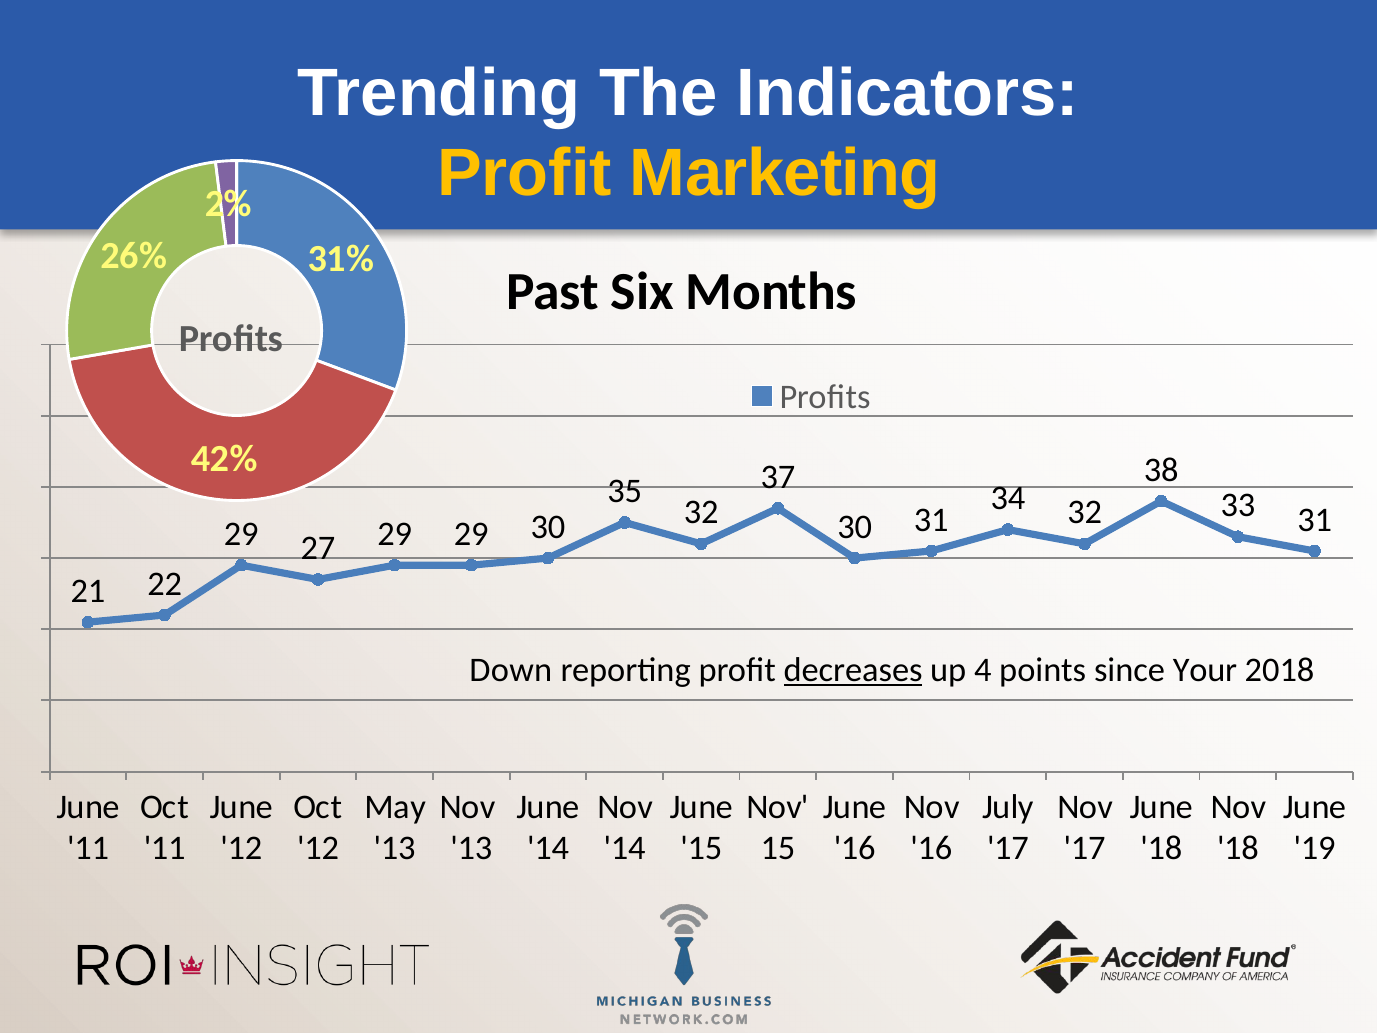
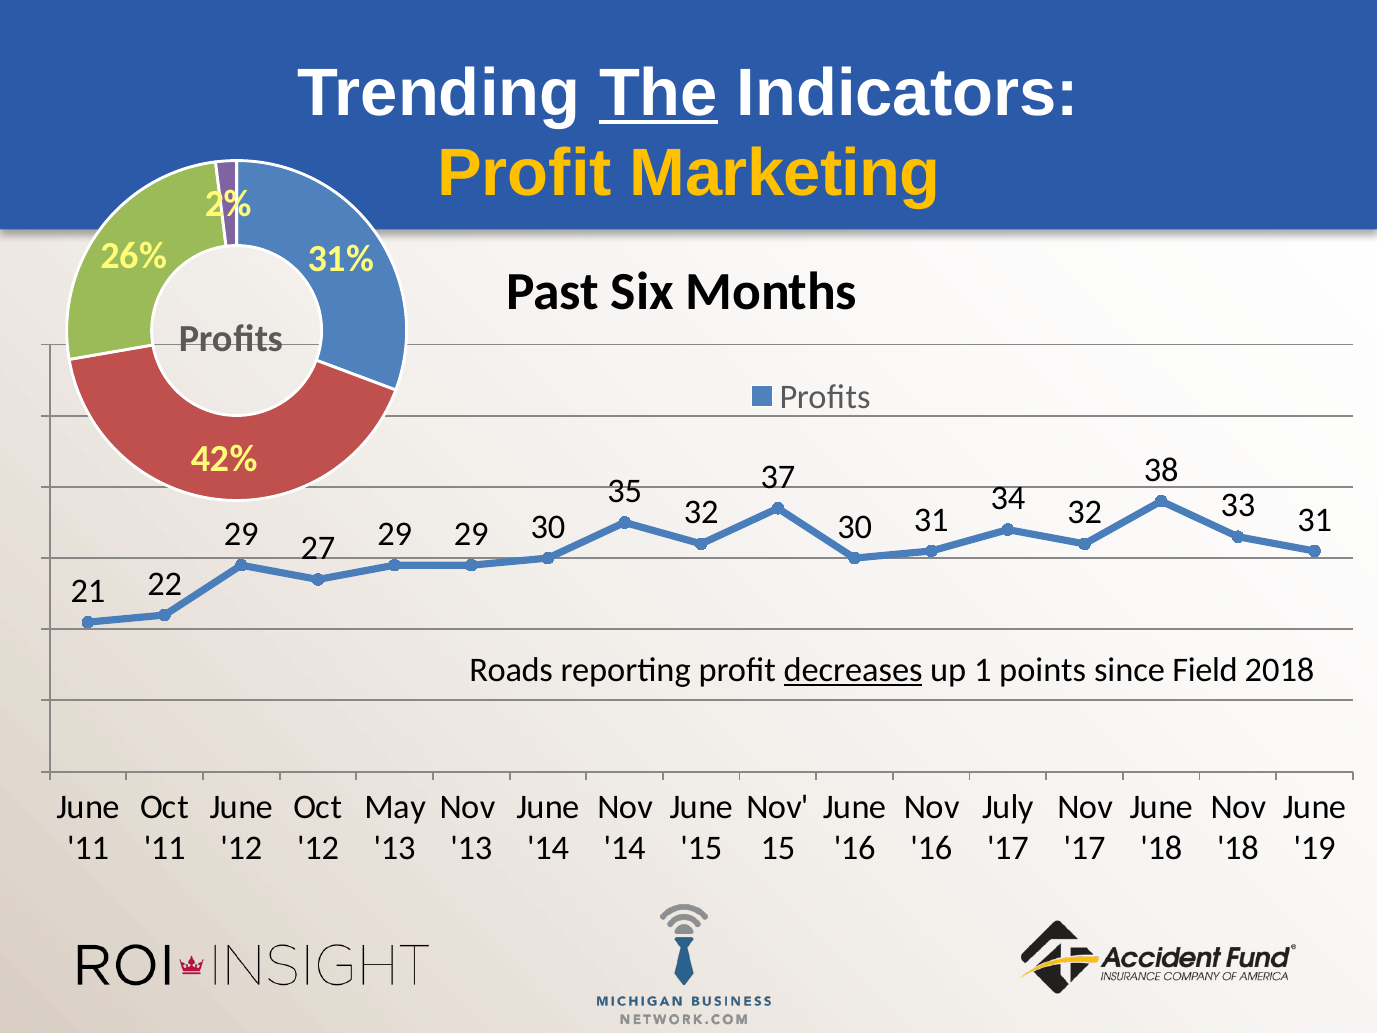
The underline: none -> present
Down: Down -> Roads
4: 4 -> 1
Your: Your -> Field
